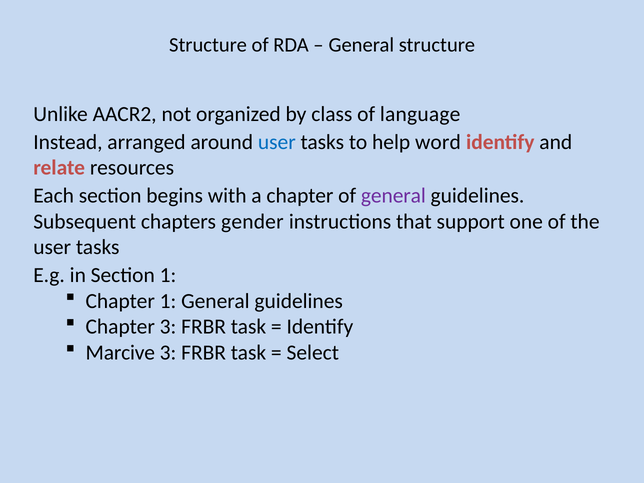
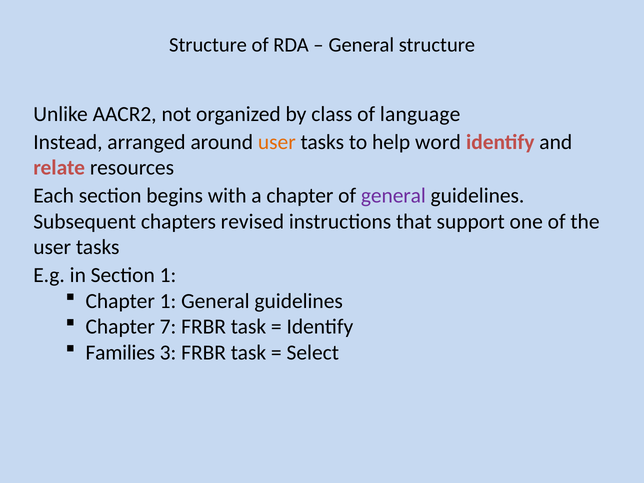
user at (277, 142) colour: blue -> orange
gender: gender -> revised
Chapter 3: 3 -> 7
Marcive: Marcive -> Families
